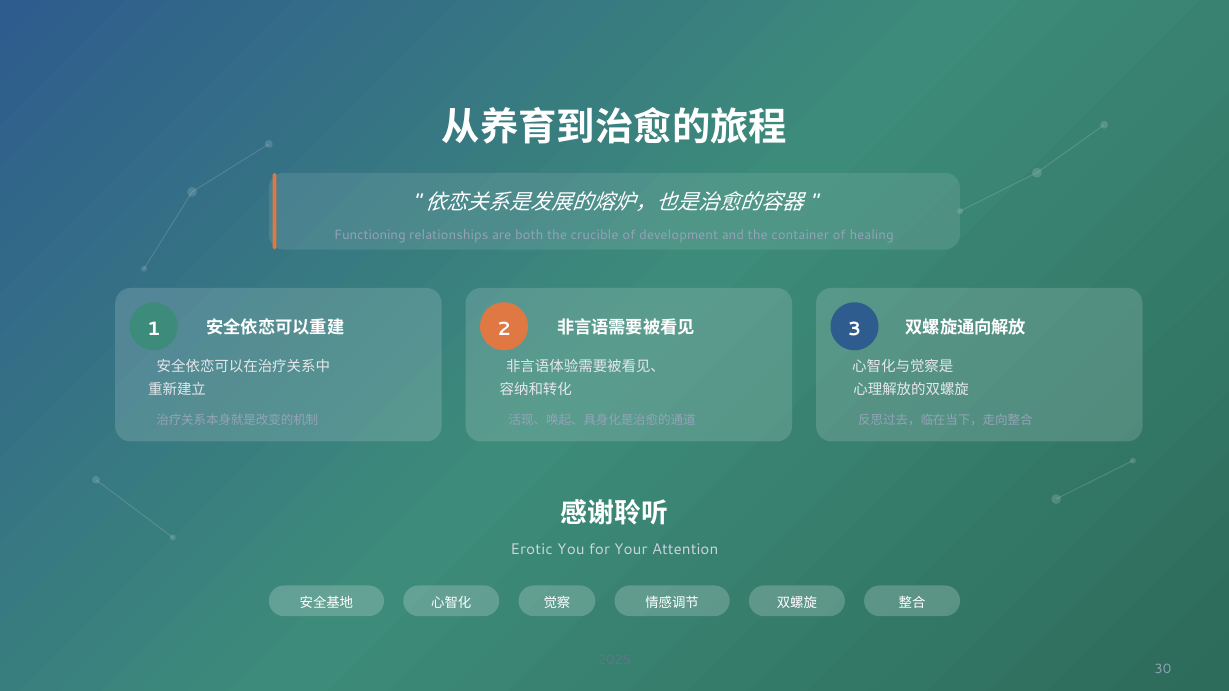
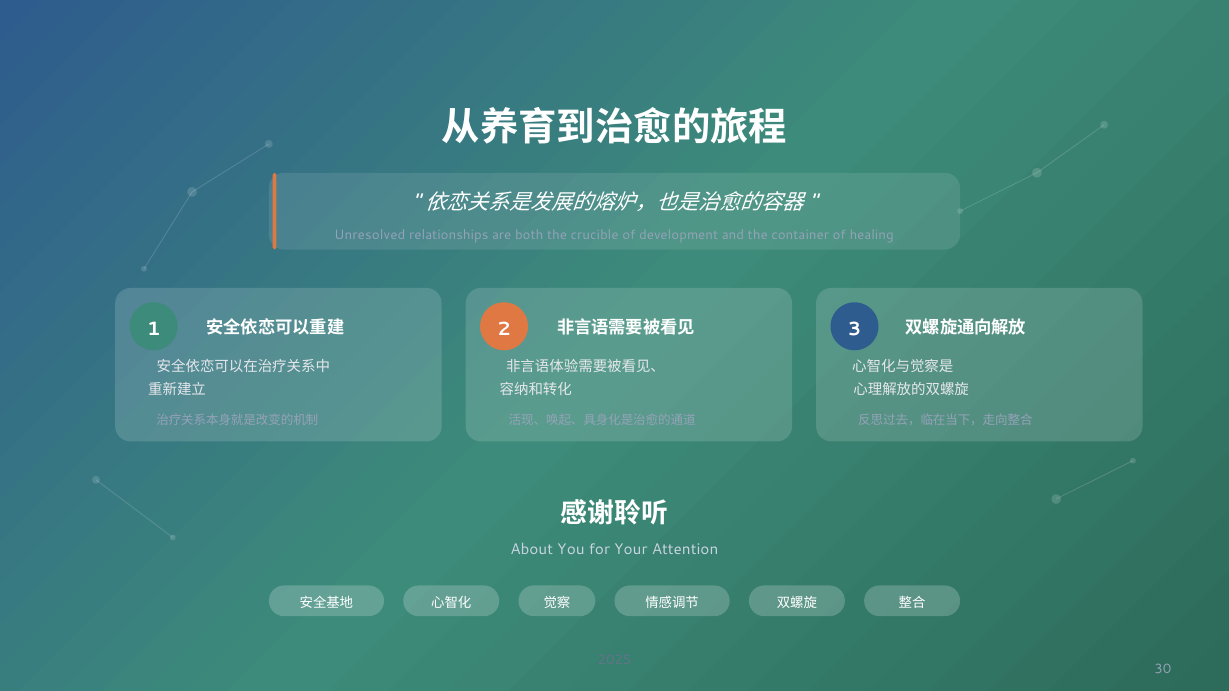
Functioning: Functioning -> Unresolved
Erotic: Erotic -> About
